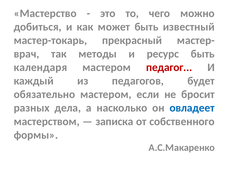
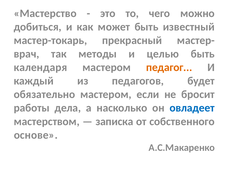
ресурс: ресурс -> целью
педагог colour: red -> orange
разных: разных -> работы
формы: формы -> основе
